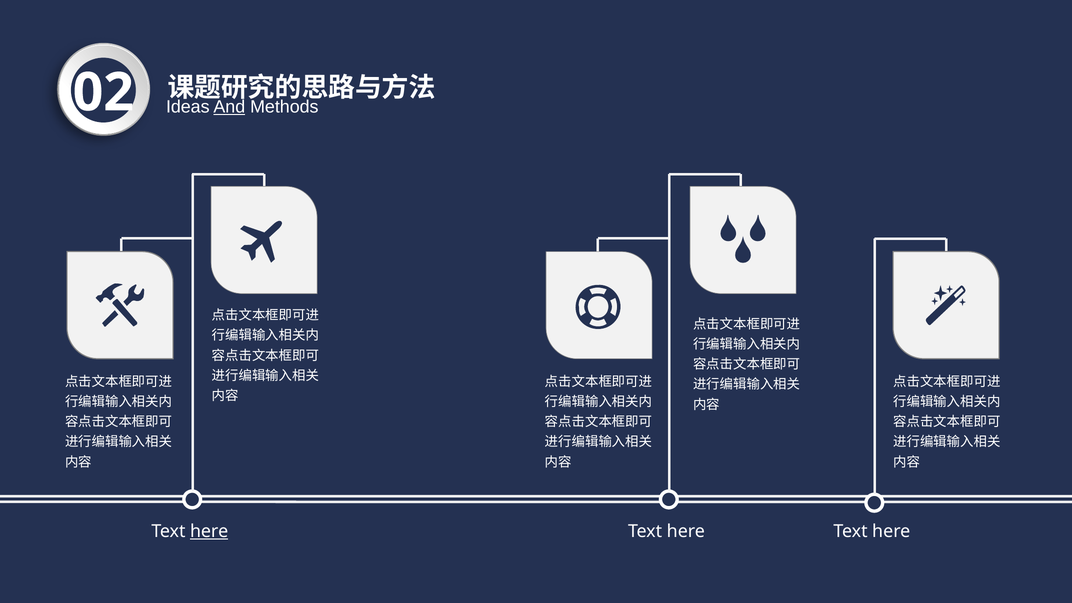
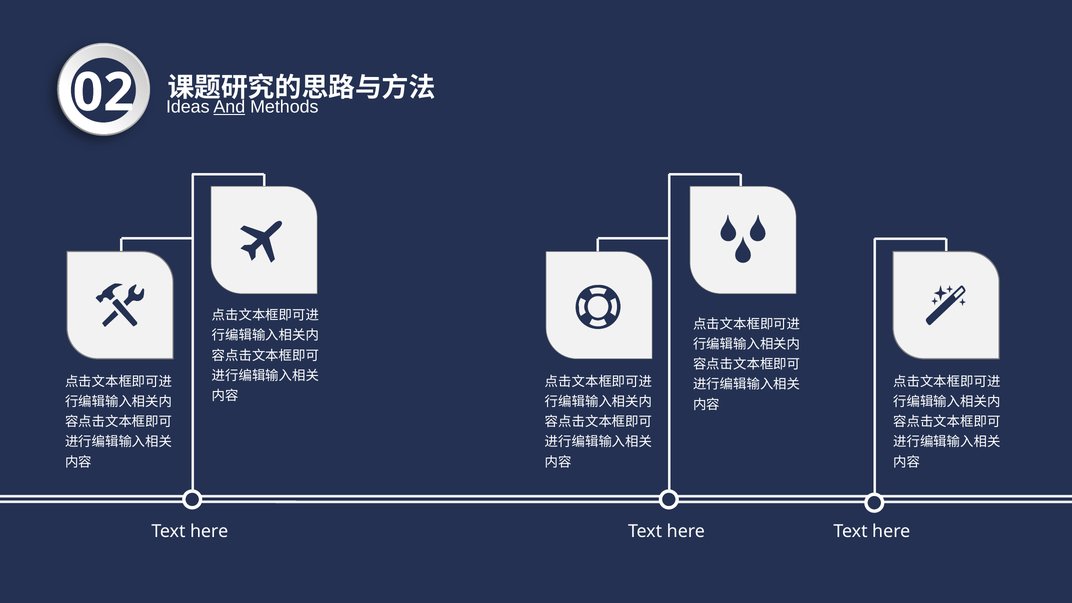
here at (209, 531) underline: present -> none
